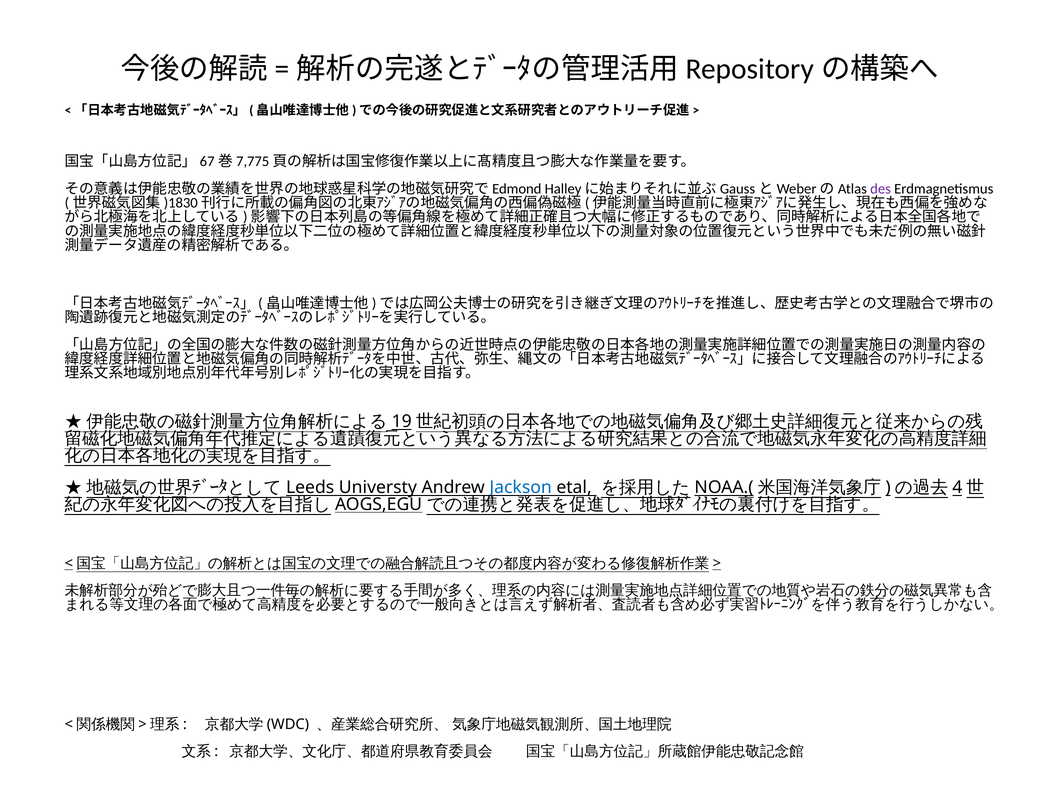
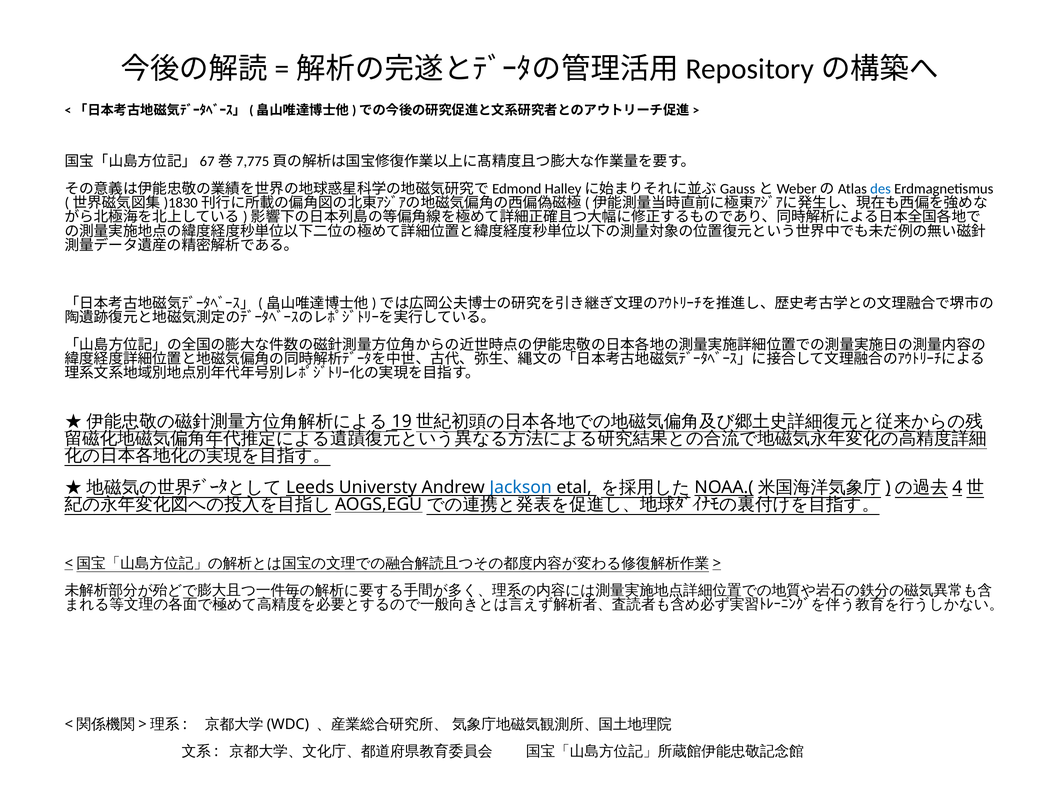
des colour: purple -> blue
